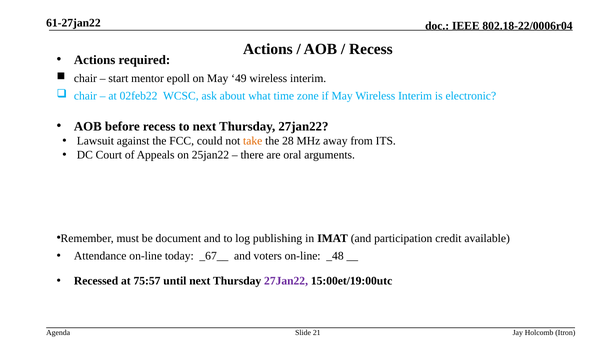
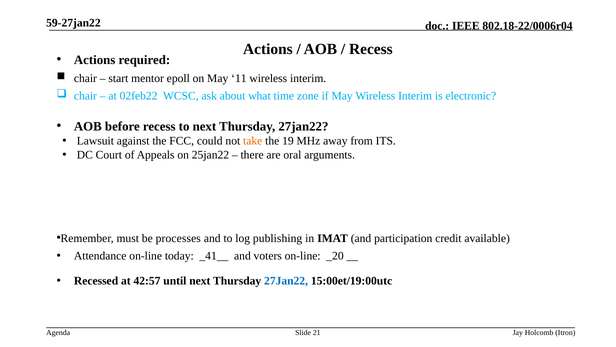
61-27jan22: 61-27jan22 -> 59-27jan22
49: 49 -> 11
28: 28 -> 19
document: document -> processes
_67__: _67__ -> _41__
_48: _48 -> _20
75:57: 75:57 -> 42:57
27Jan22 at (286, 280) colour: purple -> blue
